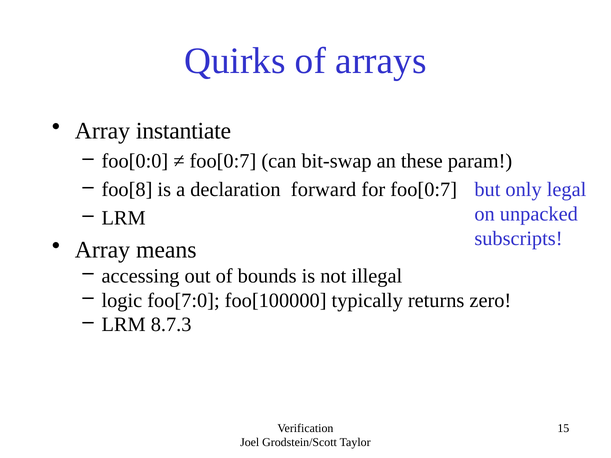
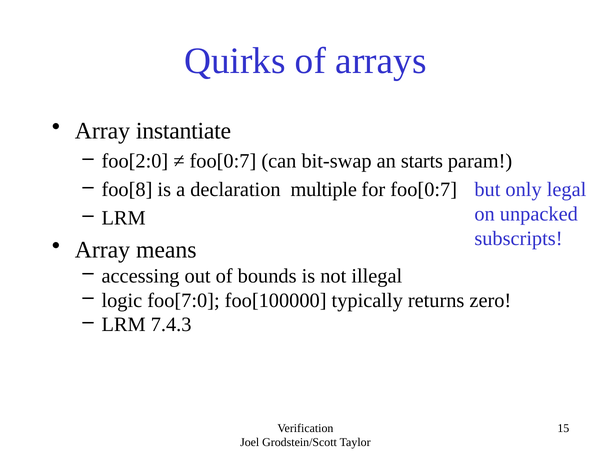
foo[0:0: foo[0:0 -> foo[2:0
these: these -> starts
forward: forward -> multiple
8.7.3: 8.7.3 -> 7.4.3
